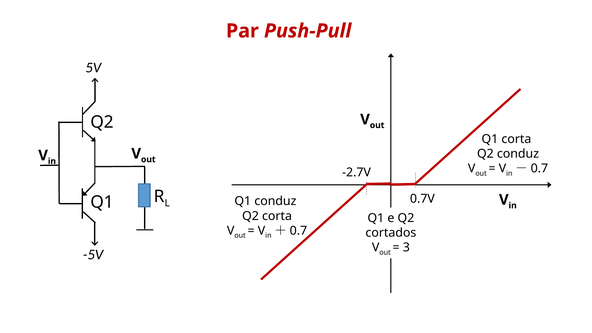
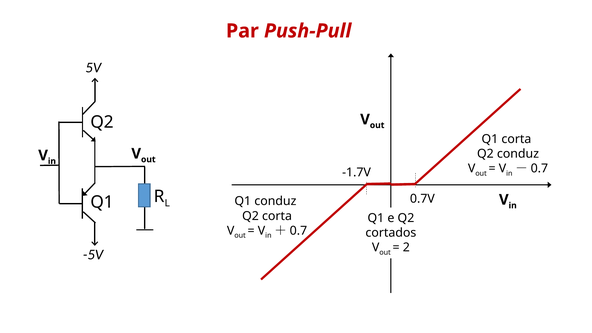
-2.7V: -2.7V -> -1.7V
3: 3 -> 2
